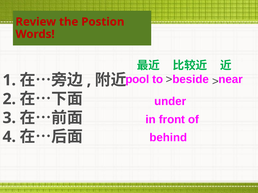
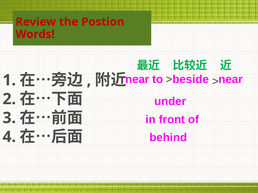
pool at (137, 79): pool -> near
